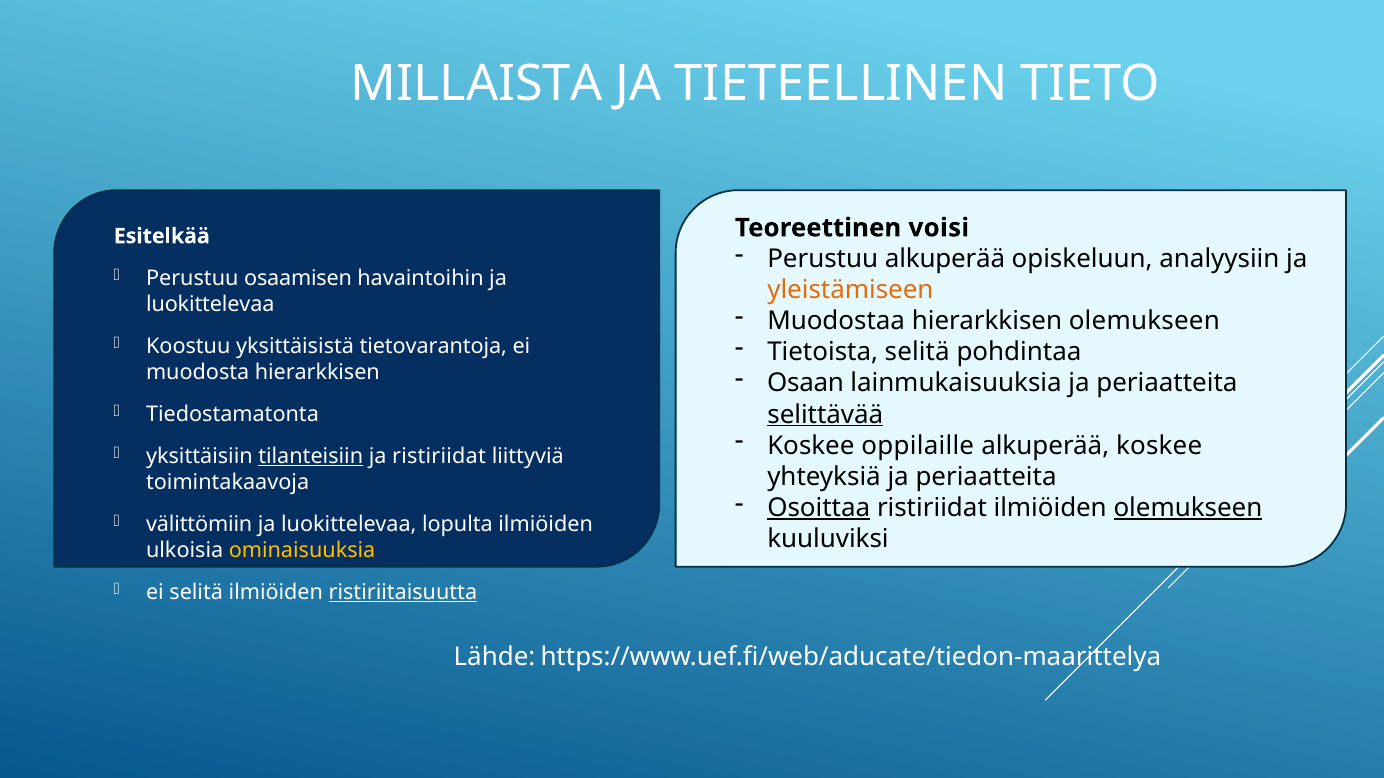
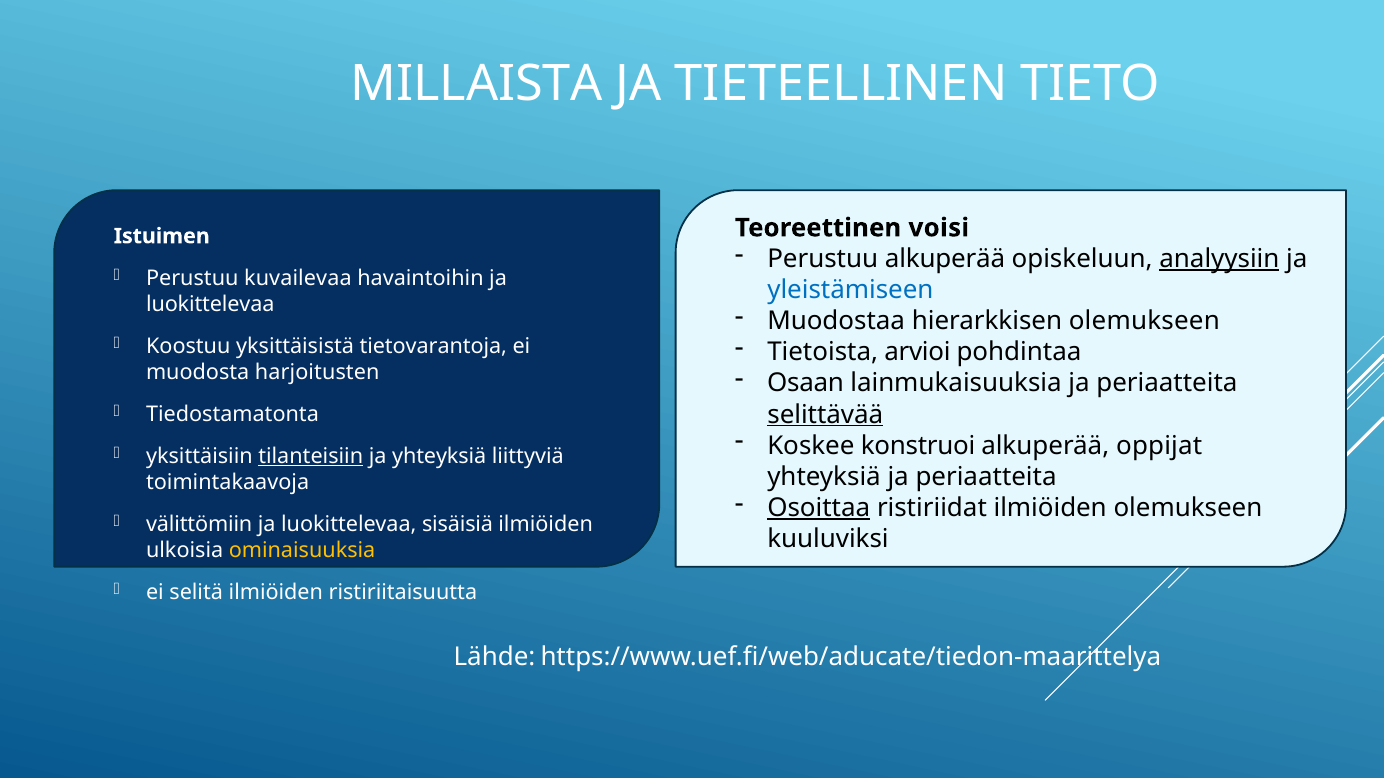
Esitelkää: Esitelkää -> Istuimen
analyysiin underline: none -> present
osaamisen: osaamisen -> kuvailevaa
yleistämiseen colour: orange -> blue
Tietoista selitä: selitä -> arvioi
muodosta hierarkkisen: hierarkkisen -> harjoitusten
oppilaille: oppilaille -> konstruoi
alkuperää koskee: koskee -> oppijat
ja ristiriidat: ristiriidat -> yhteyksiä
olemukseen at (1188, 508) underline: present -> none
lopulta: lopulta -> sisäisiä
ristiriitaisuutta underline: present -> none
